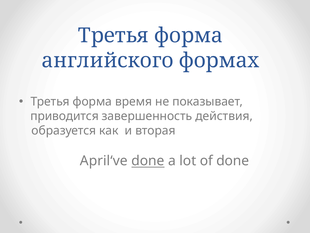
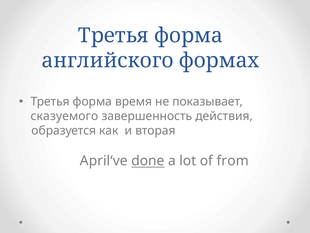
приводится: приводится -> сказуемого
of done: done -> from
